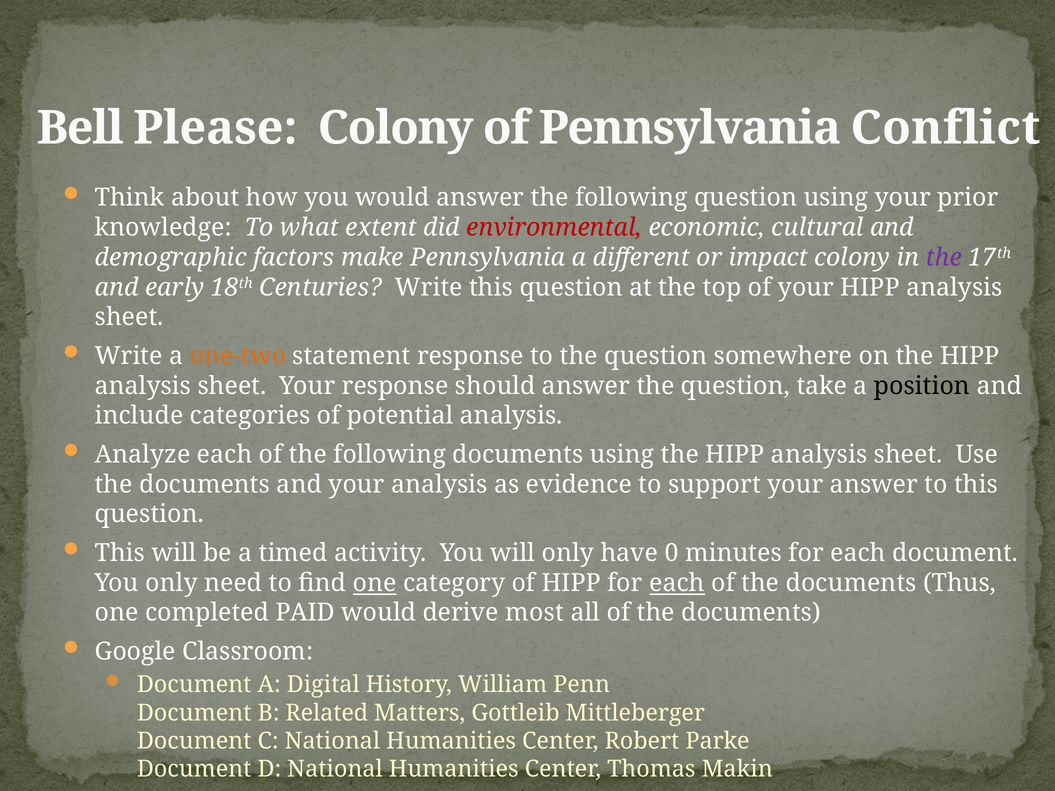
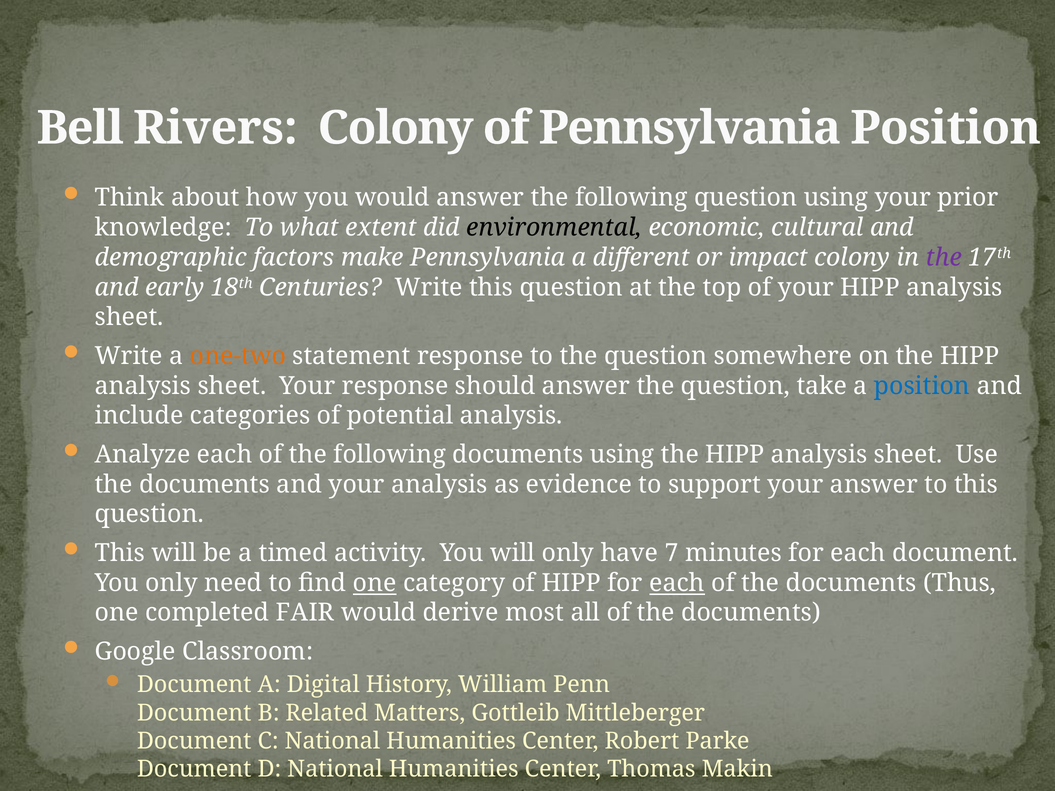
Please: Please -> Rivers
Pennsylvania Conflict: Conflict -> Position
environmental colour: red -> black
position at (922, 386) colour: black -> blue
0: 0 -> 7
PAID: PAID -> FAIR
